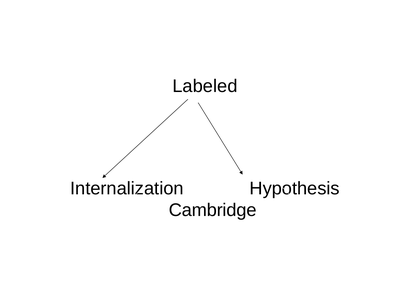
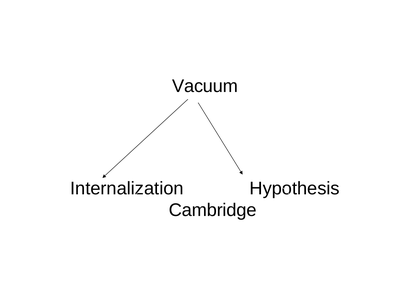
Labeled: Labeled -> Vacuum
